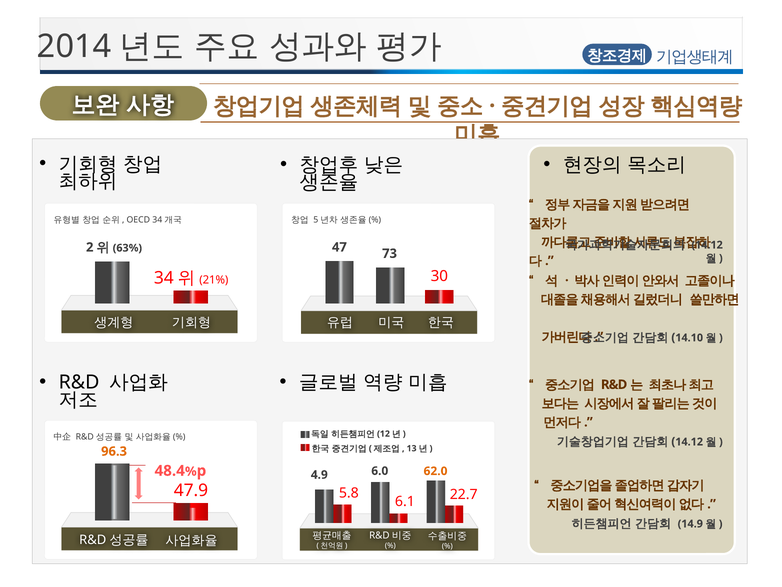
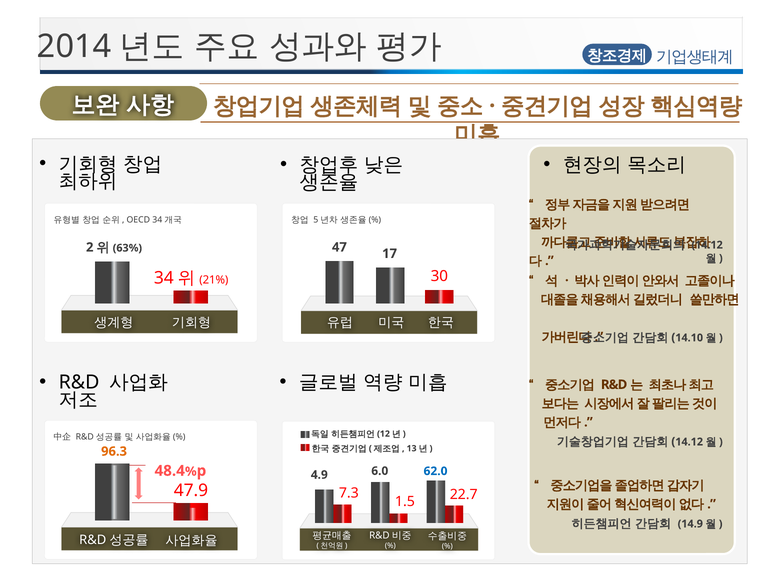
73: 73 -> 17
62.0 colour: orange -> blue
5.8: 5.8 -> 7.3
6.1: 6.1 -> 1.5
